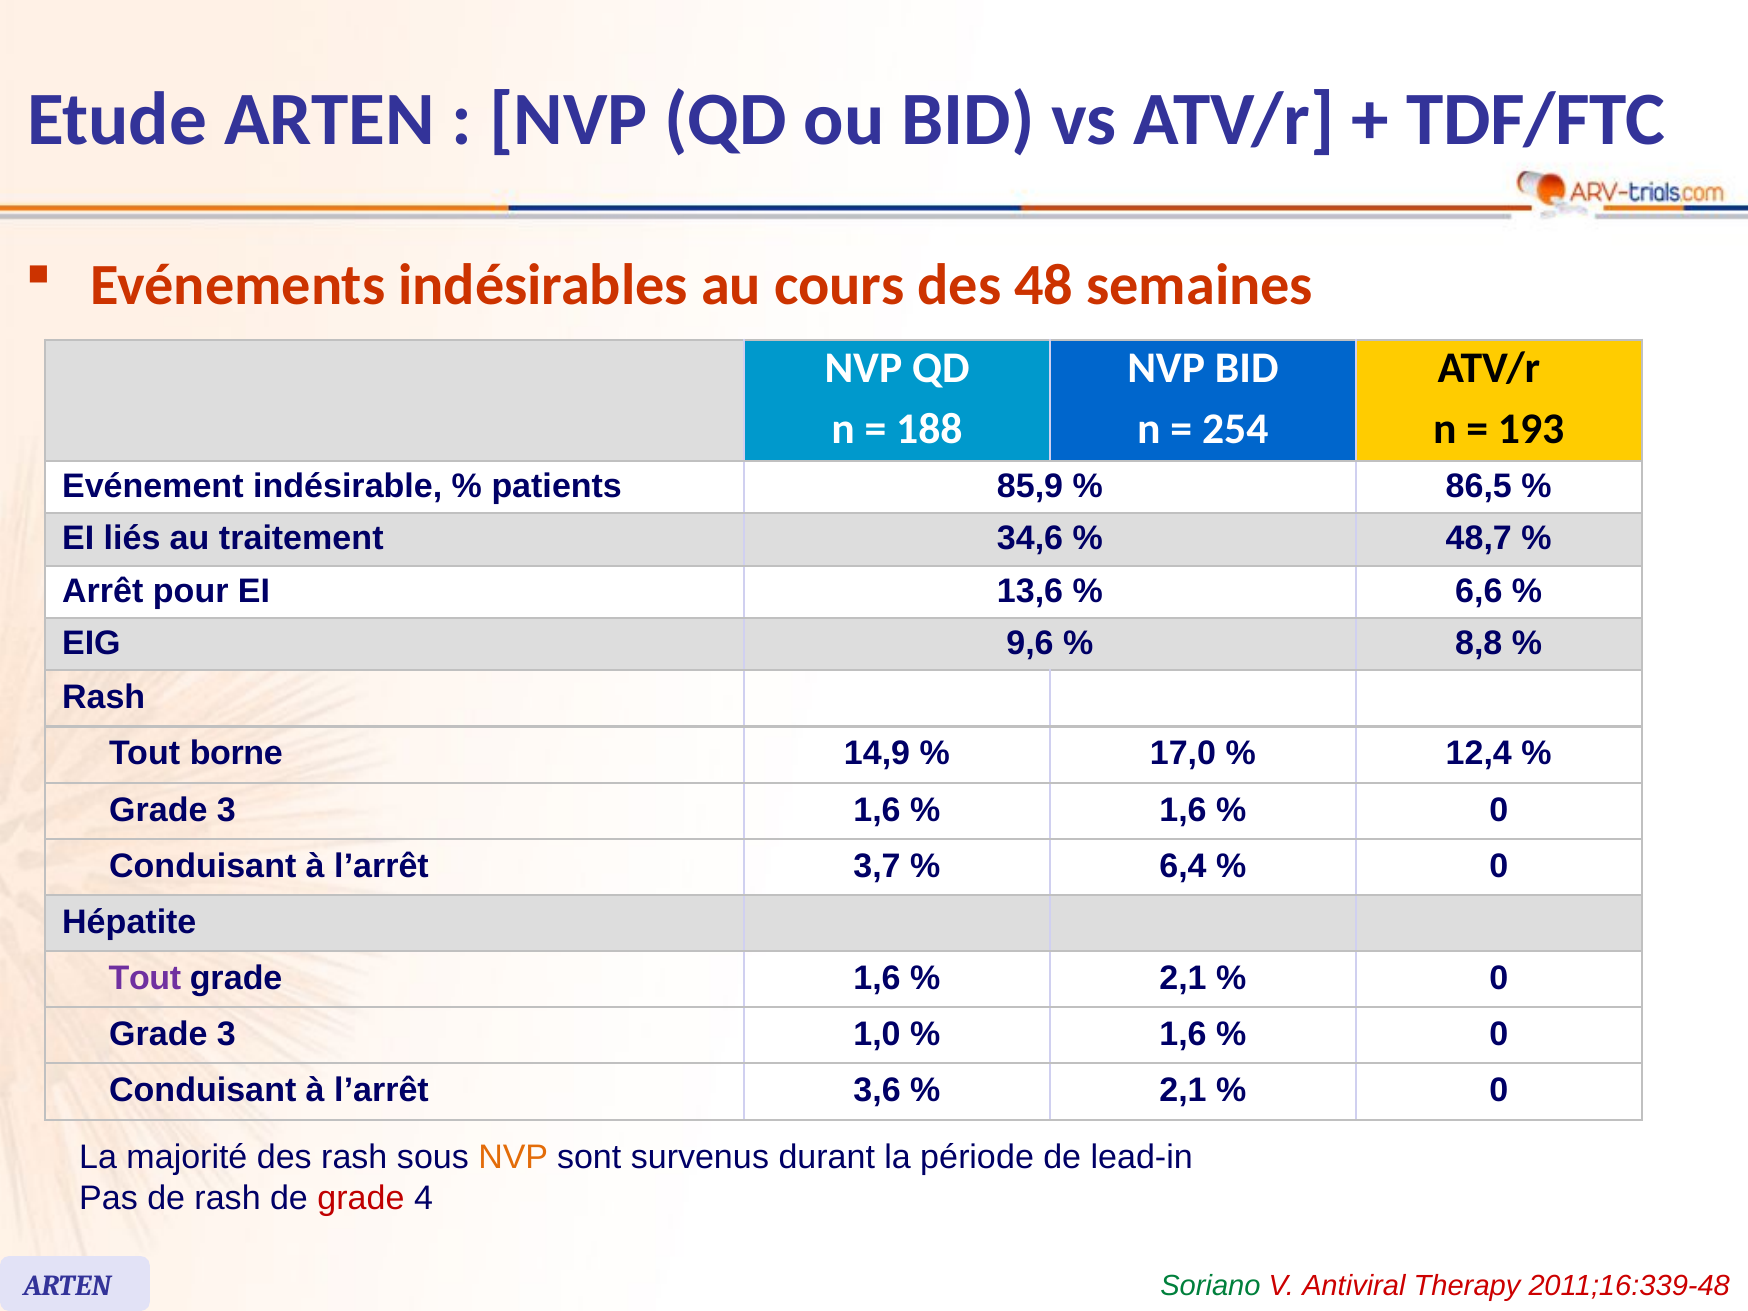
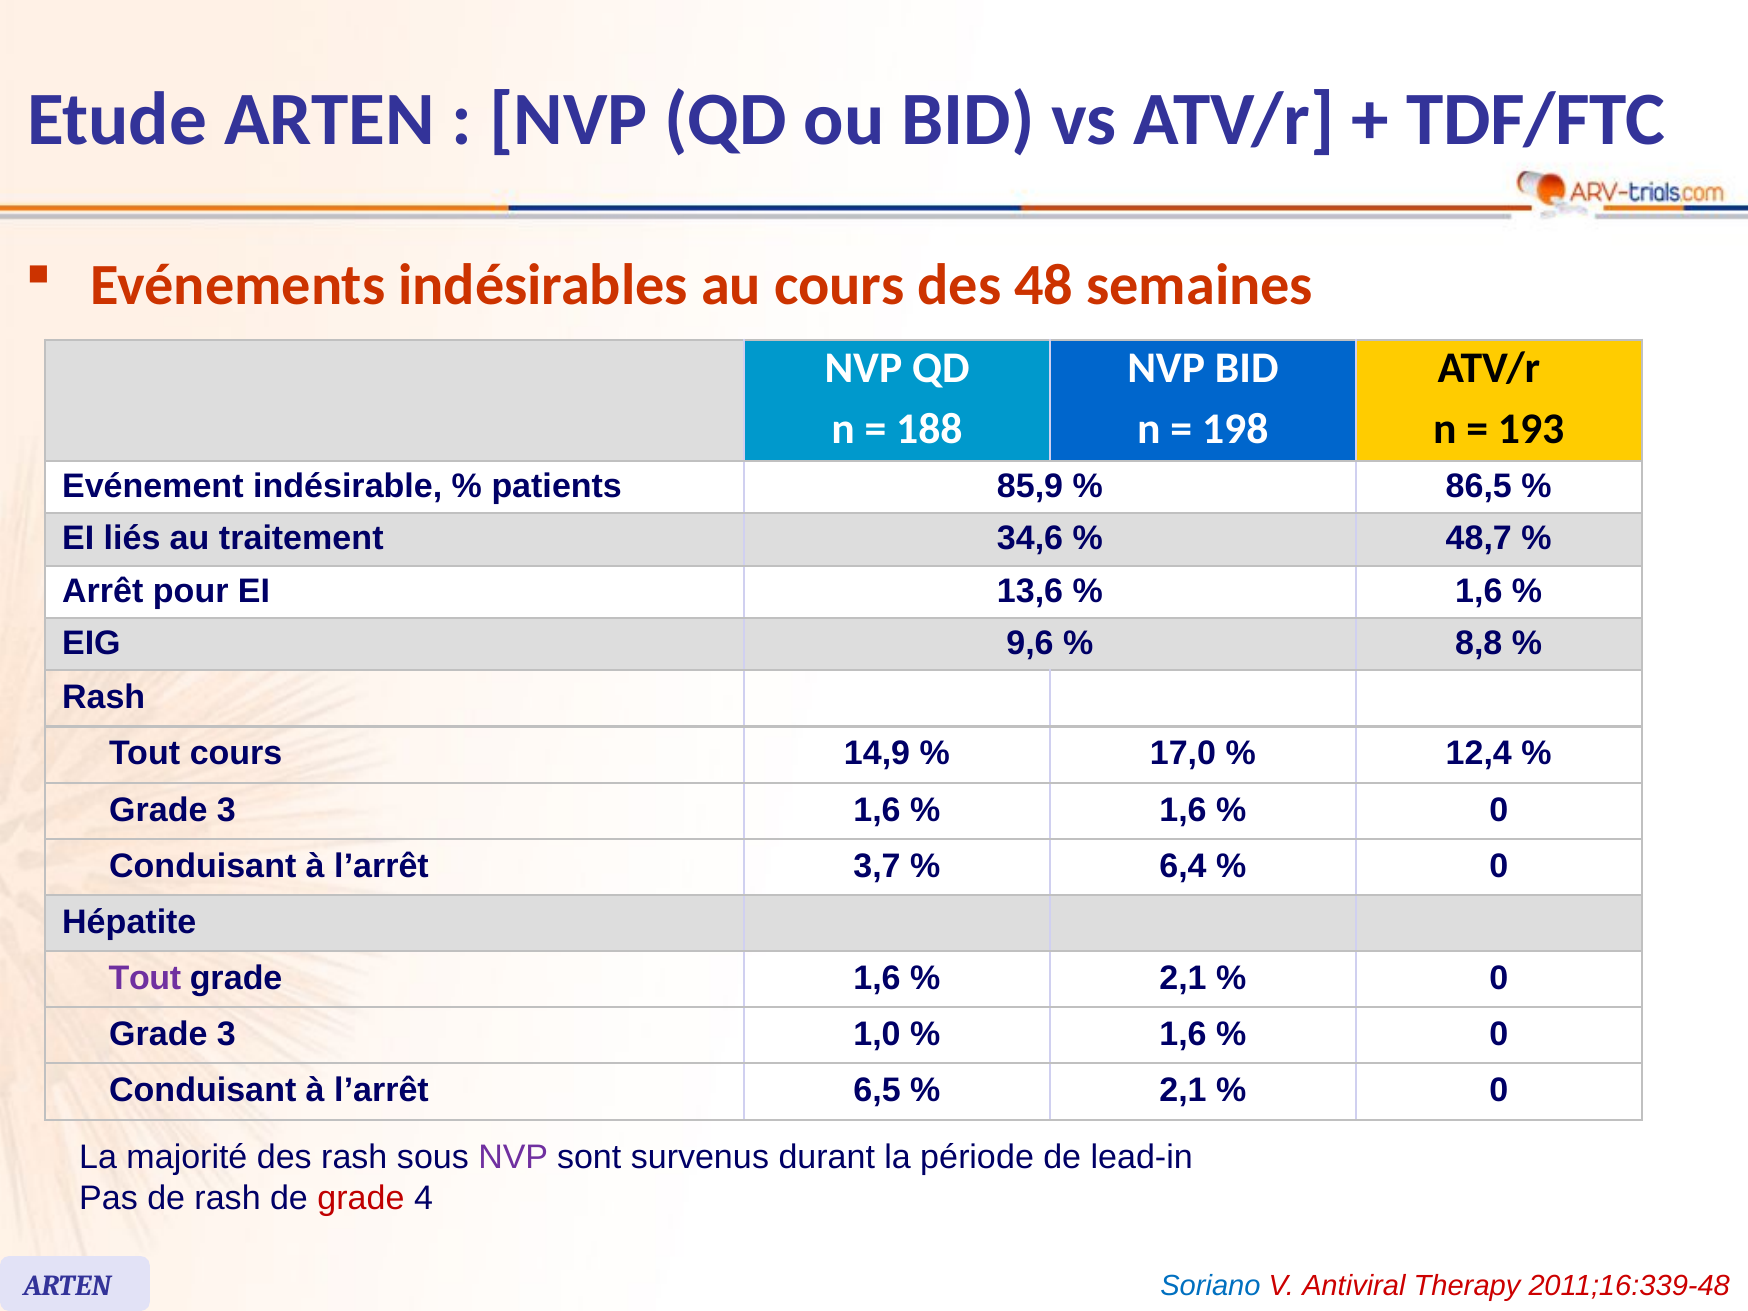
254: 254 -> 198
6,6 at (1479, 591): 6,6 -> 1,6
Tout borne: borne -> cours
3,6: 3,6 -> 6,5
NVP at (513, 1158) colour: orange -> purple
Soriano colour: green -> blue
